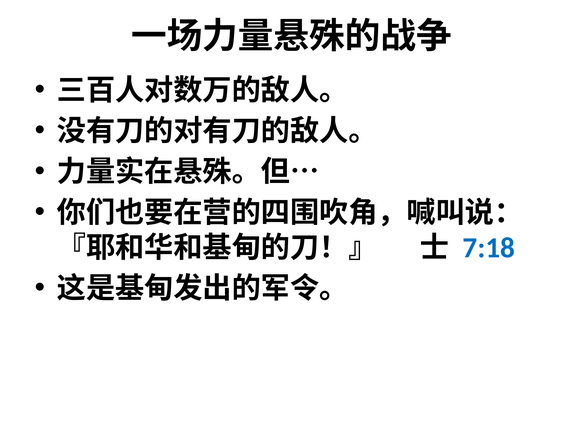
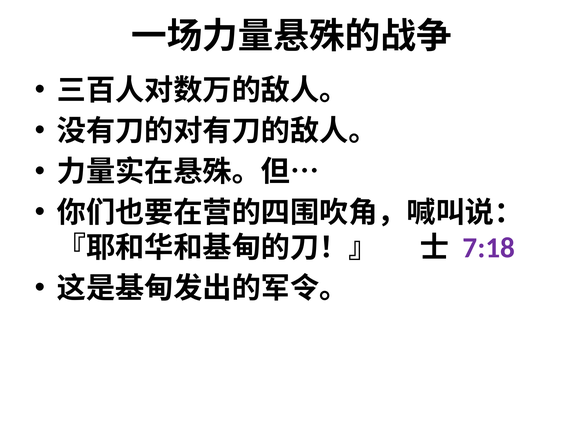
7:18 colour: blue -> purple
